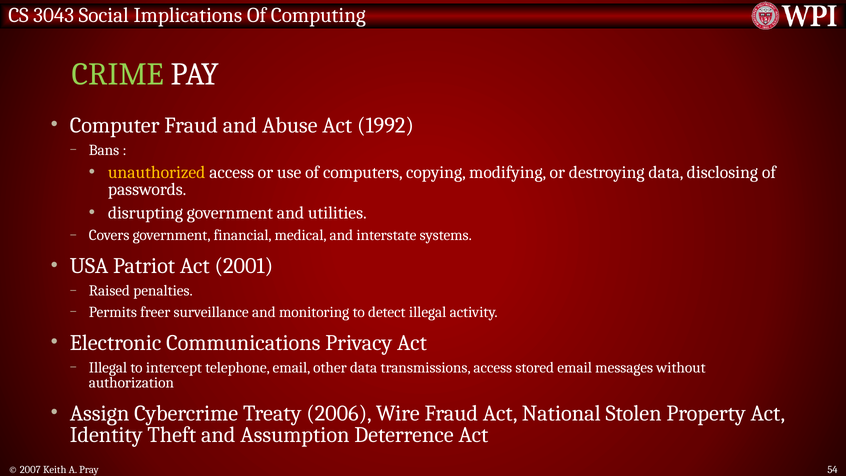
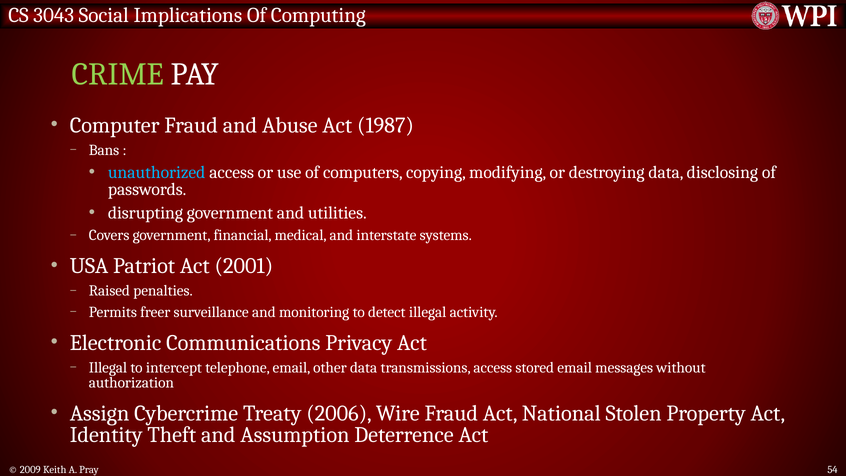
1992: 1992 -> 1987
unauthorized colour: yellow -> light blue
2007: 2007 -> 2009
